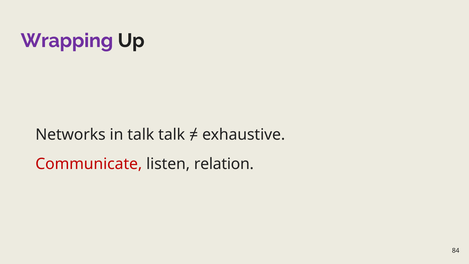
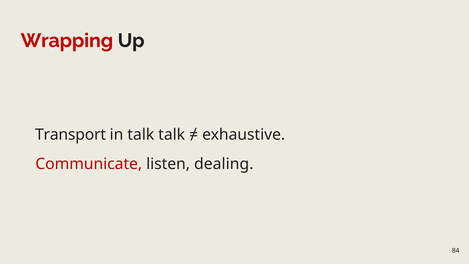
Wrapping colour: purple -> red
Networks: Networks -> Transport
relation: relation -> dealing
